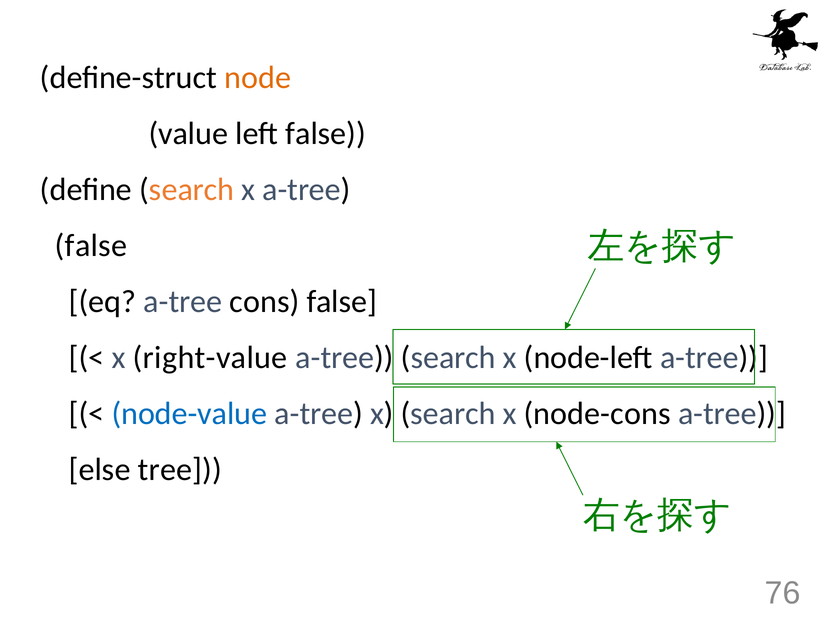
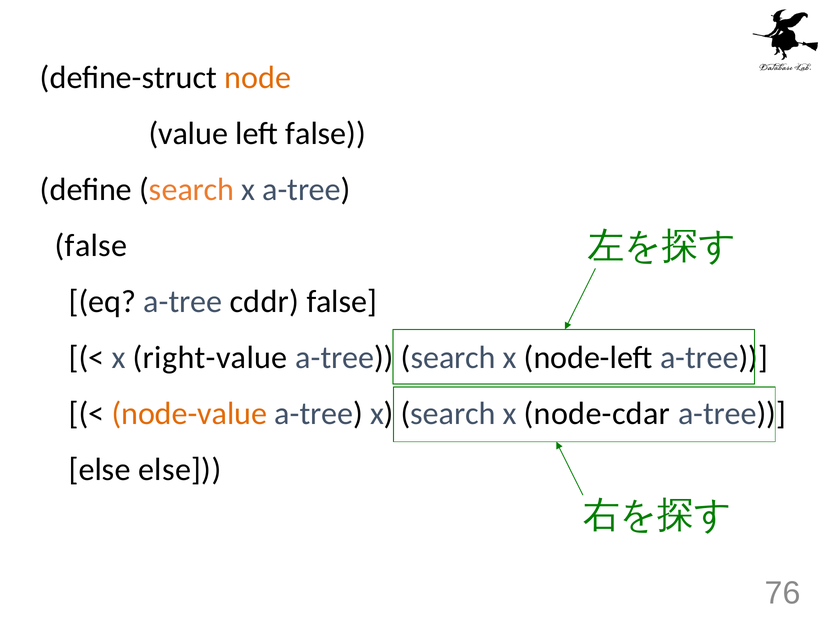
cons: cons -> cddr
node-value colour: blue -> orange
node-cons: node-cons -> node-cdar
else tree: tree -> else
